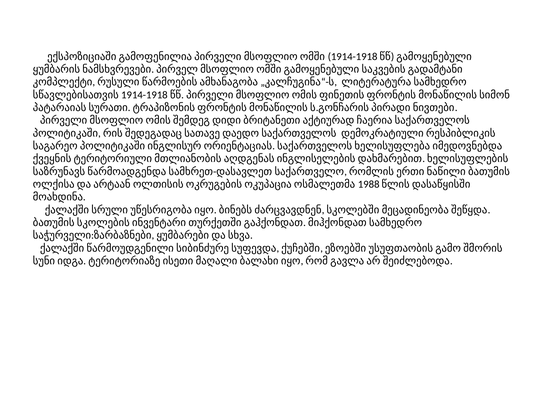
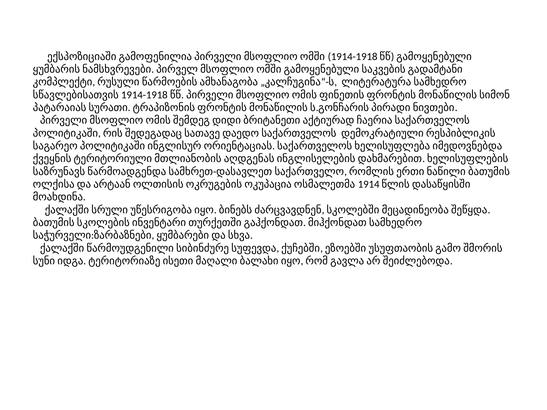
1988: 1988 -> 1914
